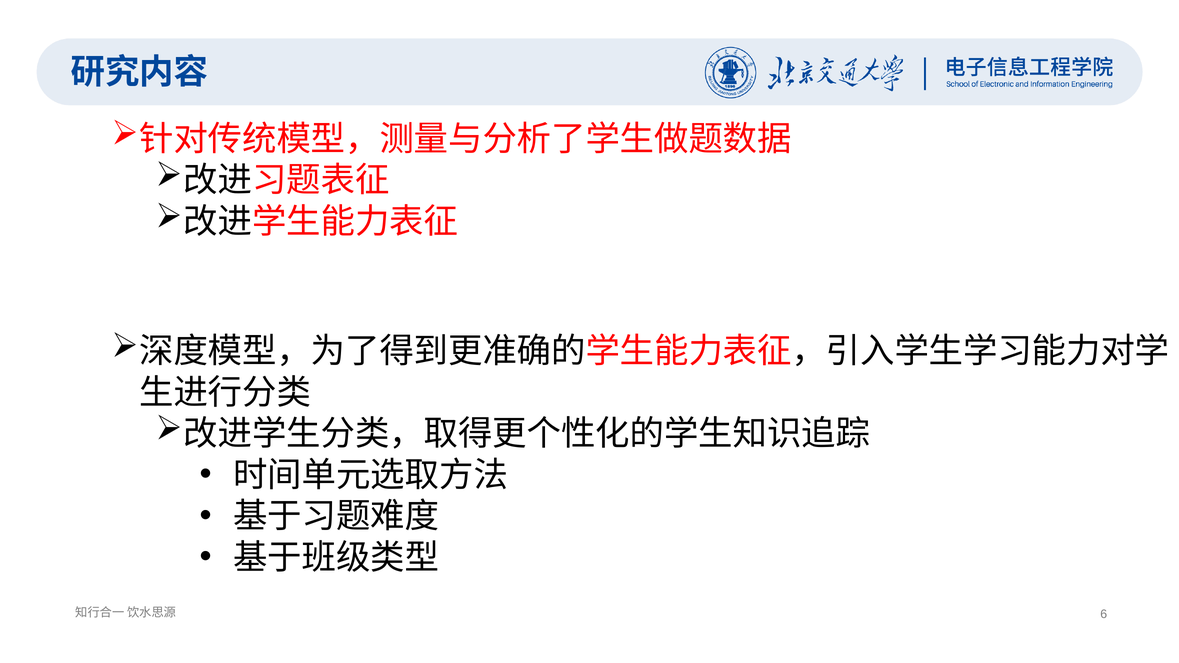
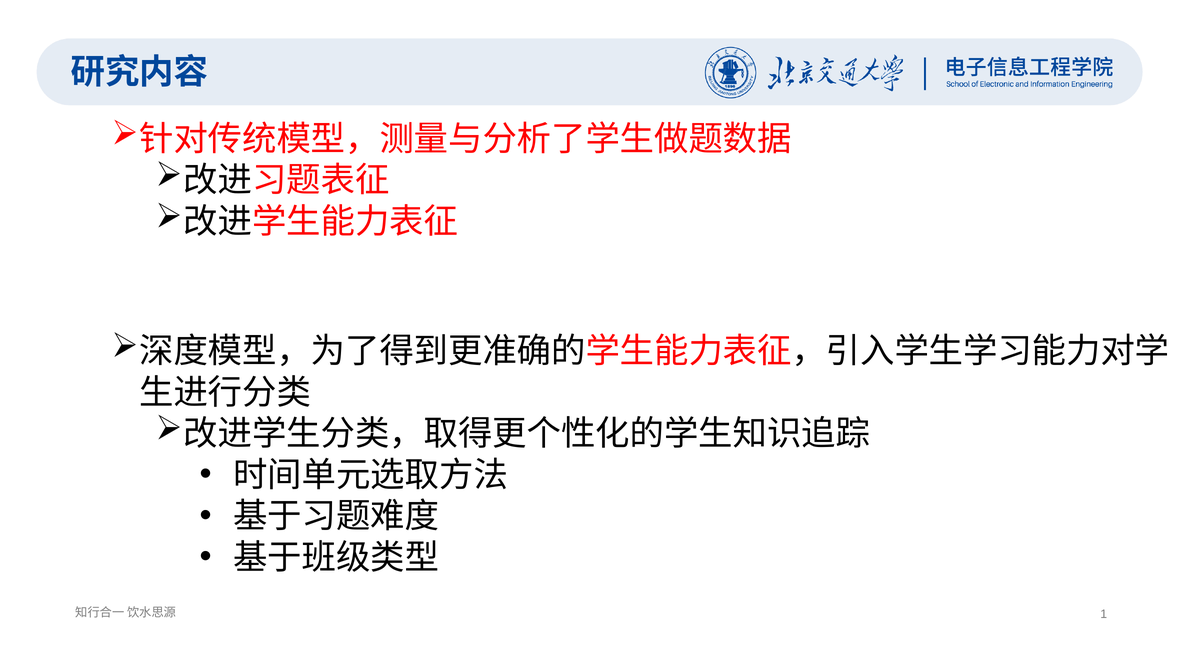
6: 6 -> 1
